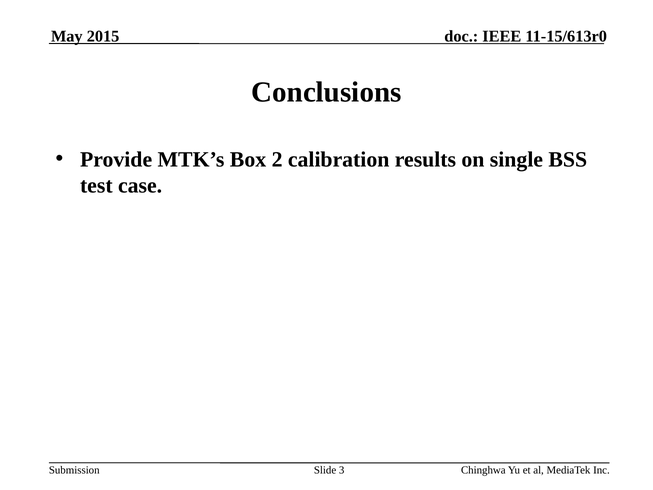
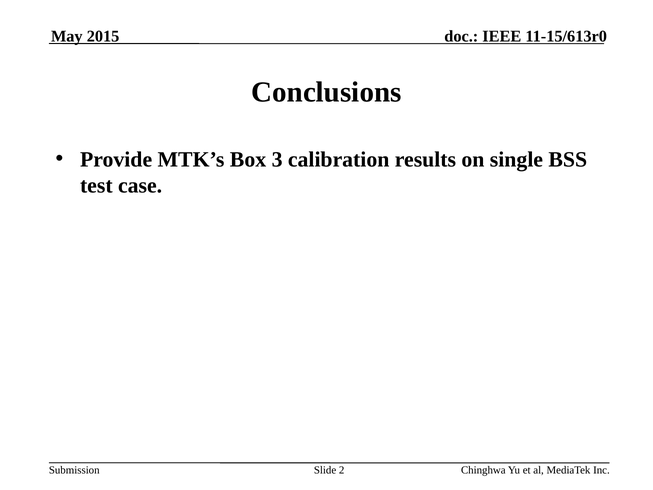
2: 2 -> 3
3: 3 -> 2
